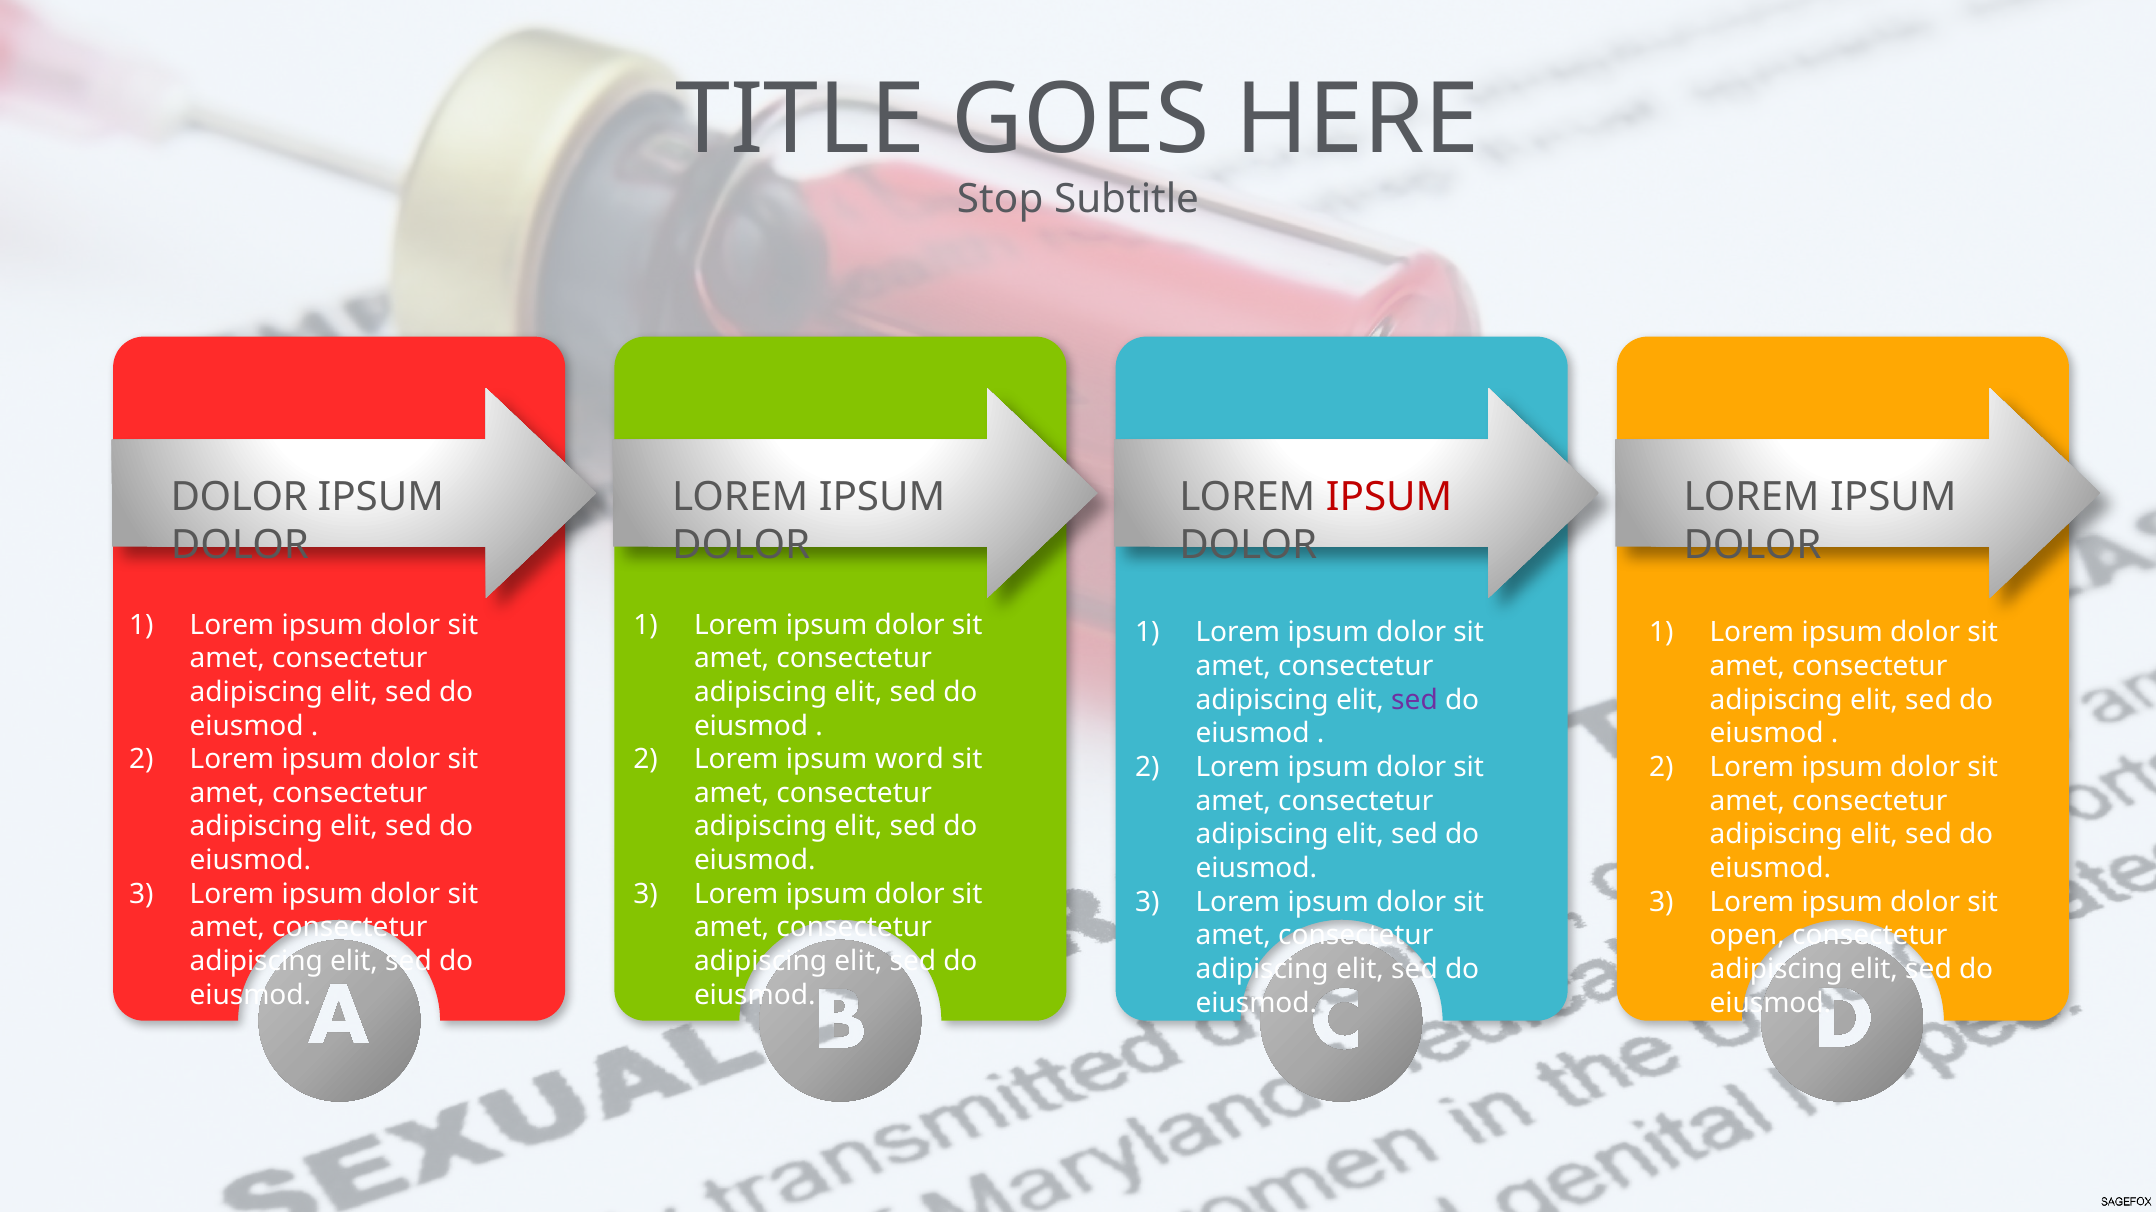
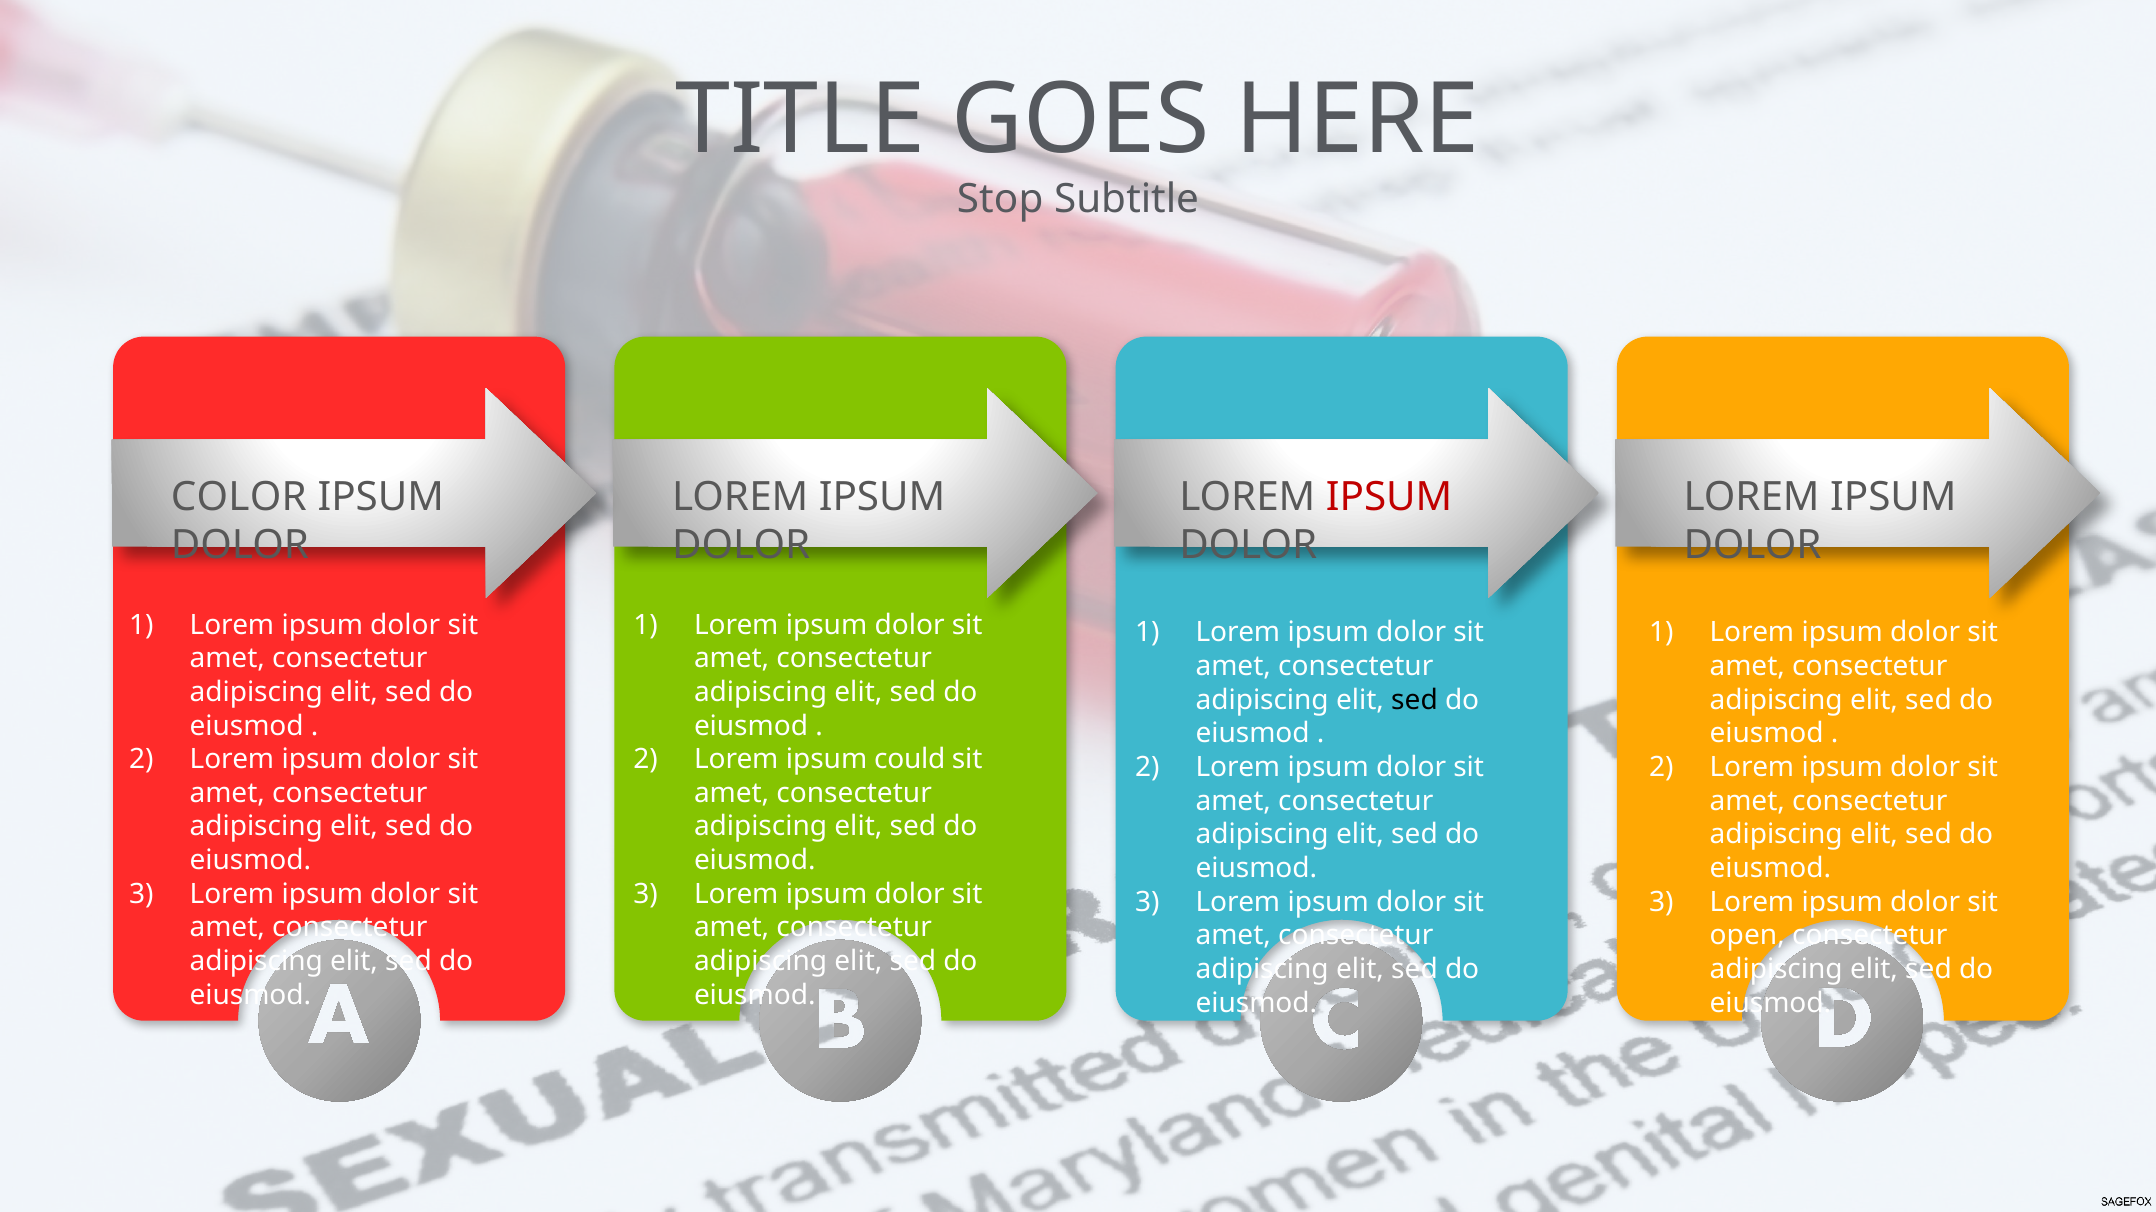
DOLOR at (239, 497): DOLOR -> COLOR
sed at (1415, 700) colour: purple -> black
word: word -> could
